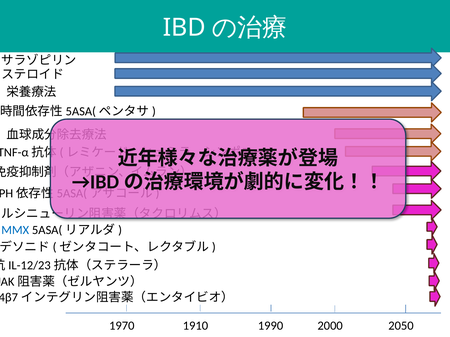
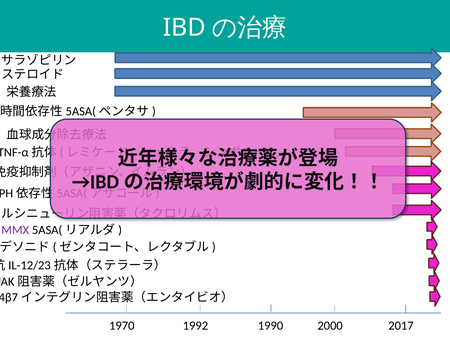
MMX colour: blue -> purple
1910: 1910 -> 1992
2050: 2050 -> 2017
